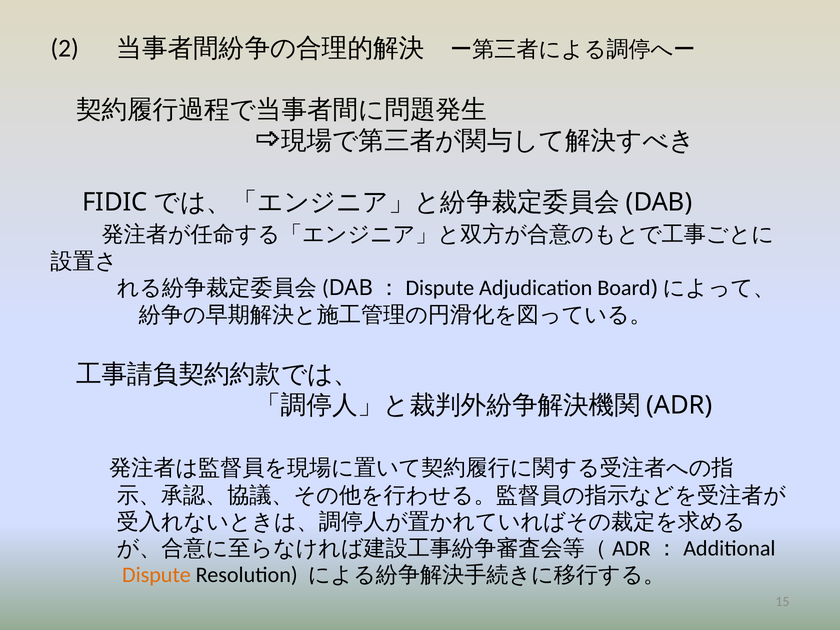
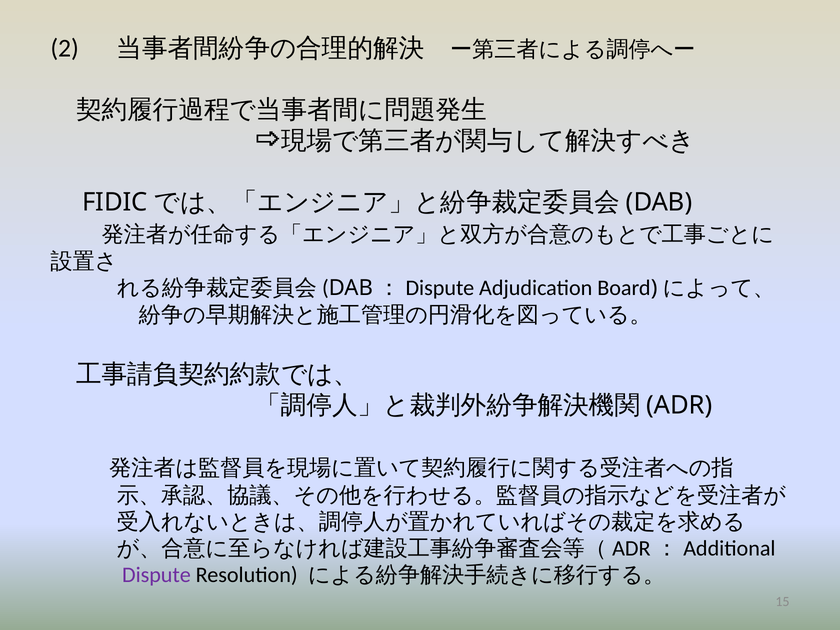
Dispute colour: orange -> purple
